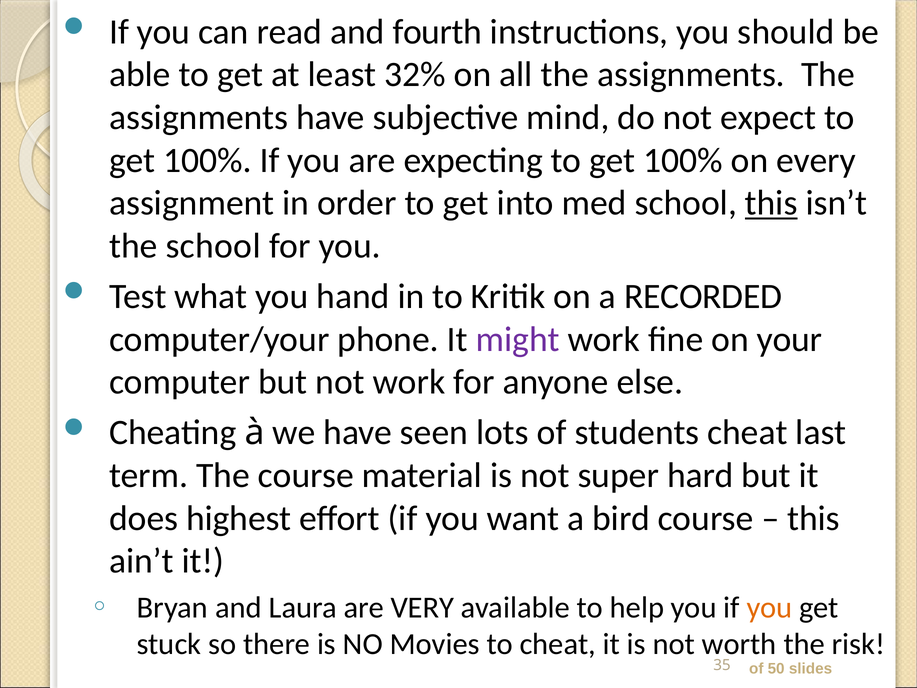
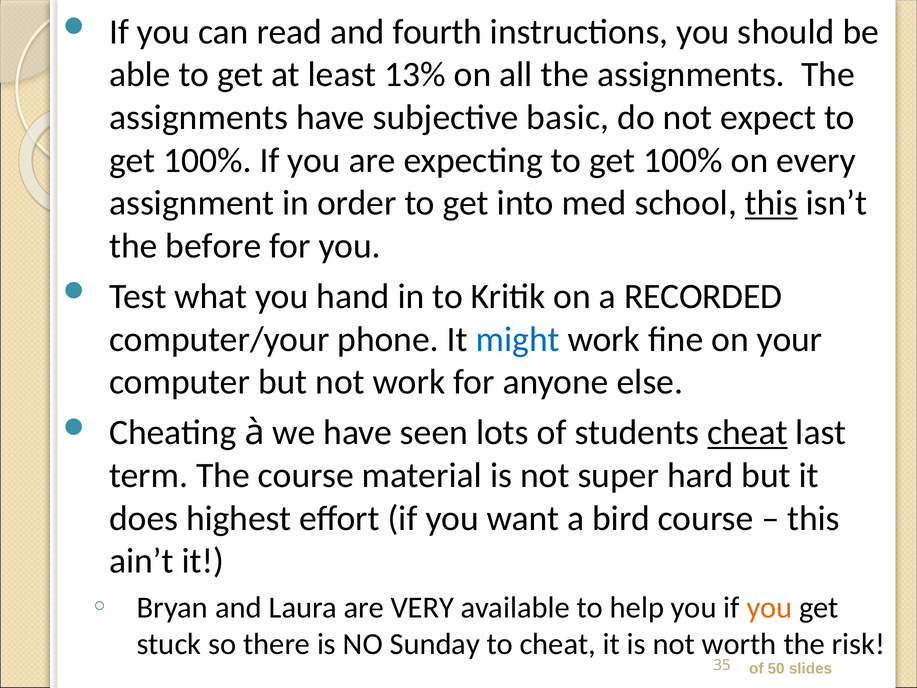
32%: 32% -> 13%
mind: mind -> basic
the school: school -> before
might colour: purple -> blue
cheat at (747, 433) underline: none -> present
Movies: Movies -> Sunday
